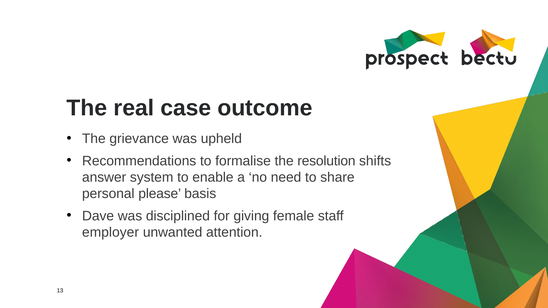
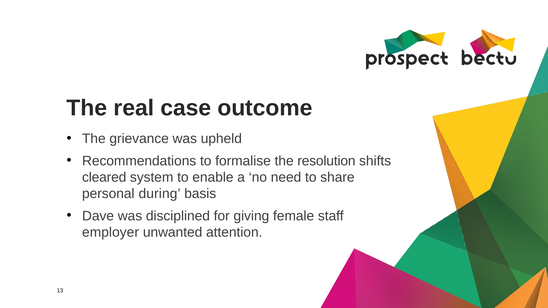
answer: answer -> cleared
please: please -> during
